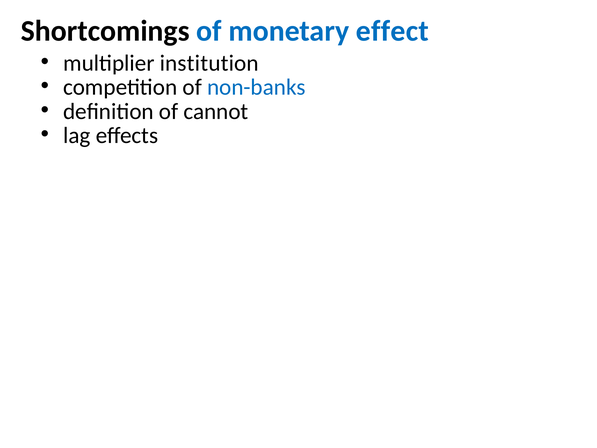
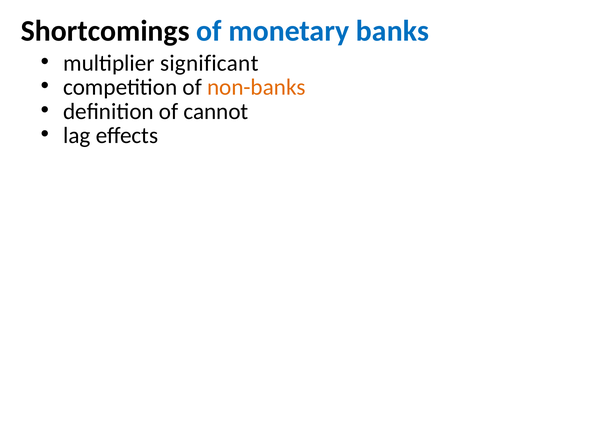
effect: effect -> banks
institution: institution -> significant
non-banks colour: blue -> orange
